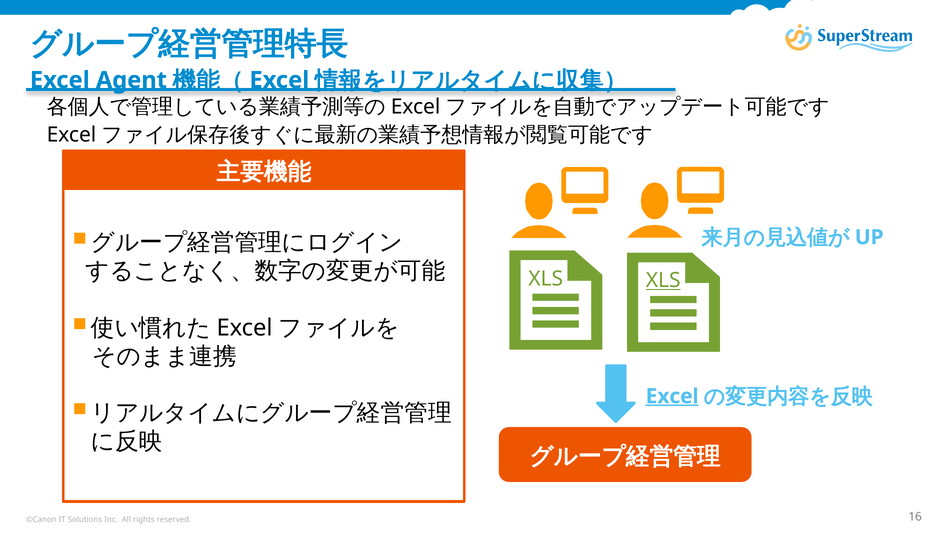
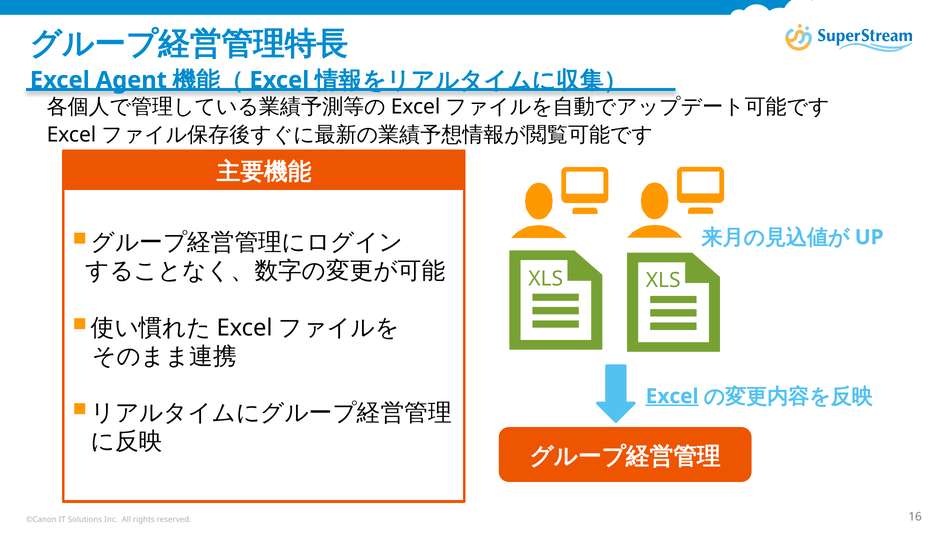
XLS at (663, 281) underline: present -> none
